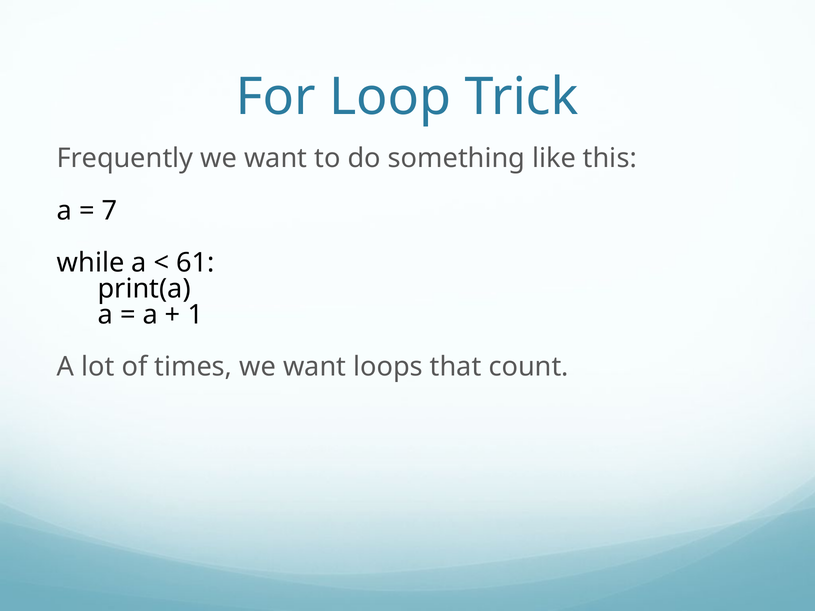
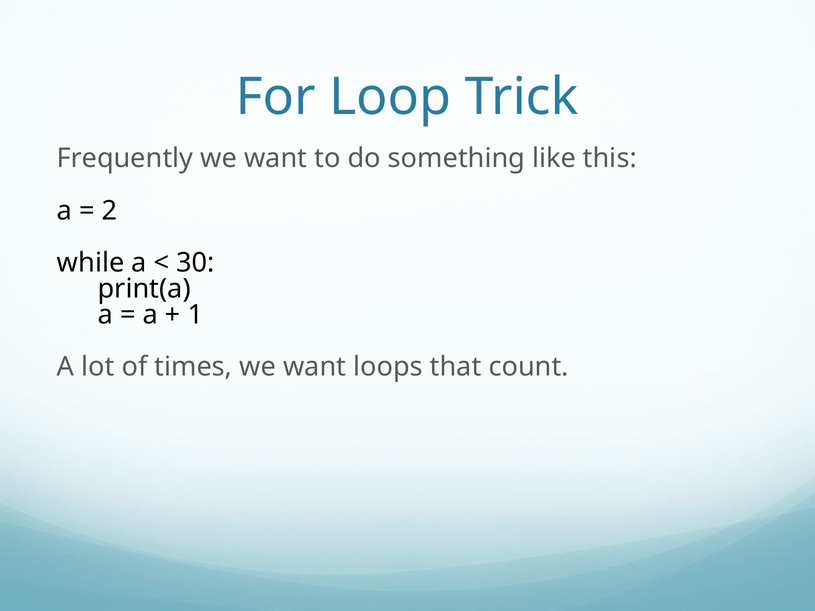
7: 7 -> 2
61: 61 -> 30
